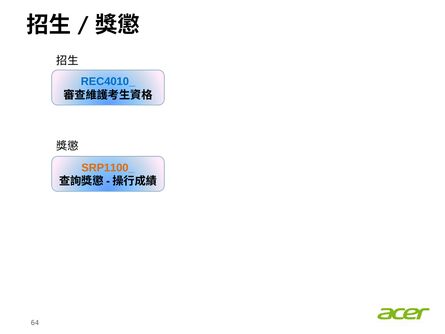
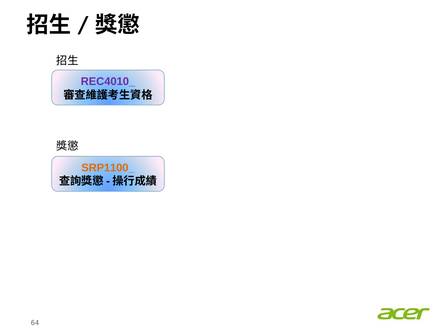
REC4010_ colour: blue -> purple
